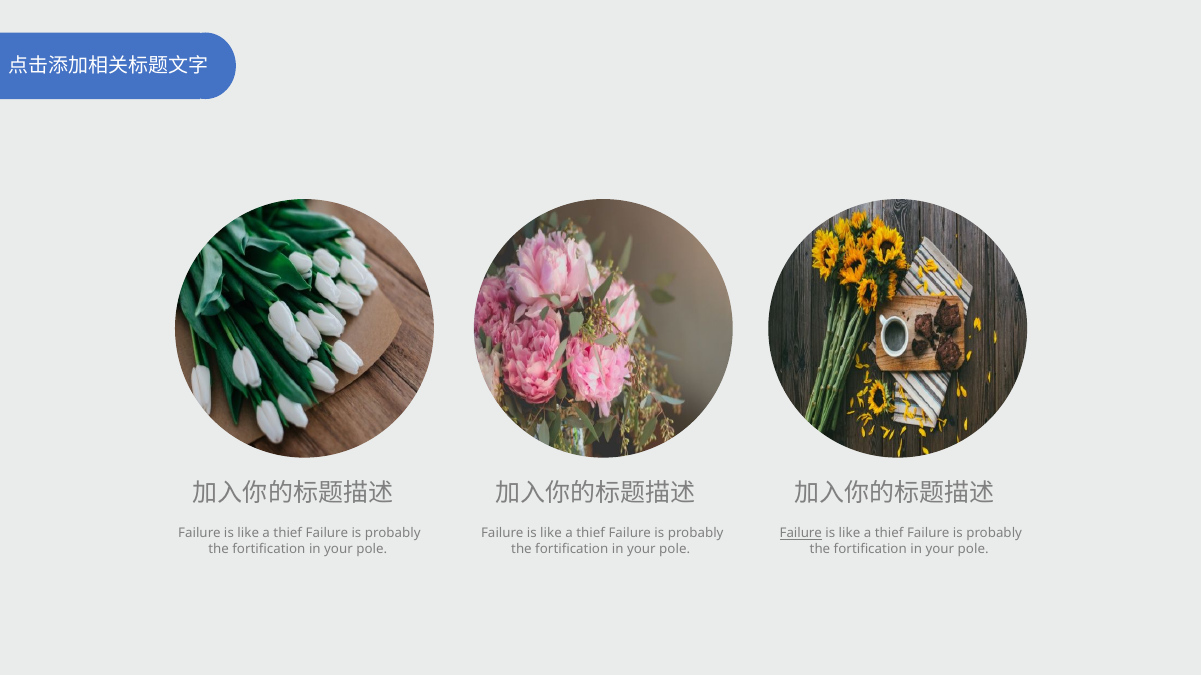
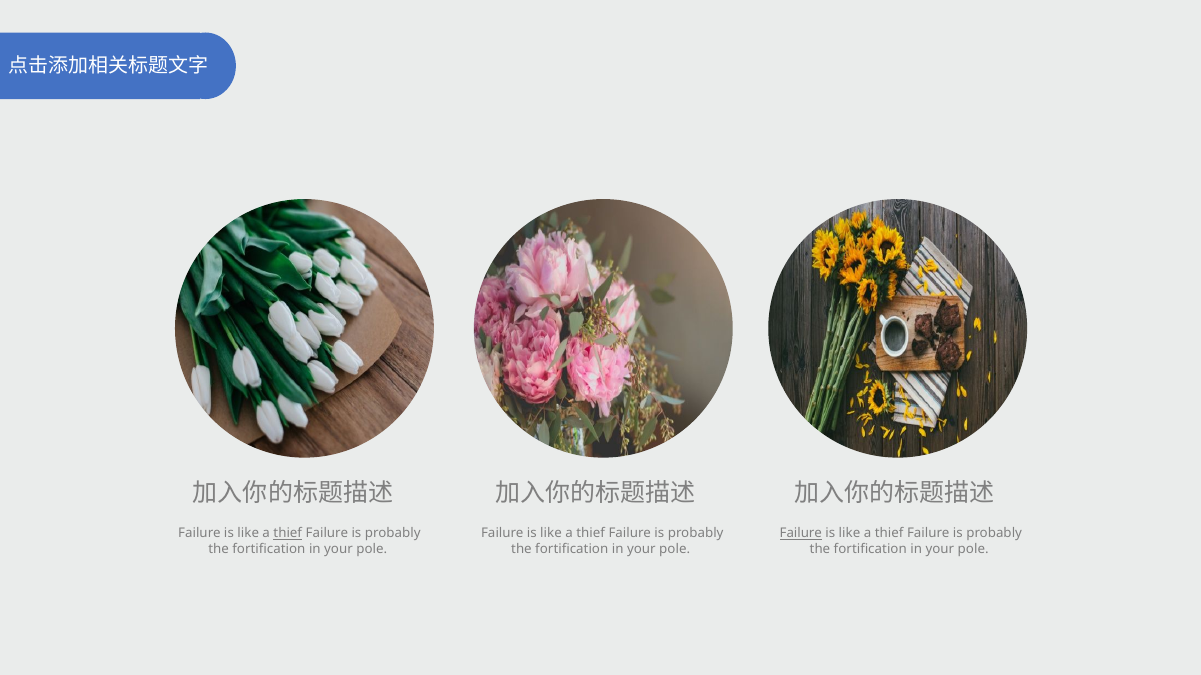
thief at (288, 534) underline: none -> present
